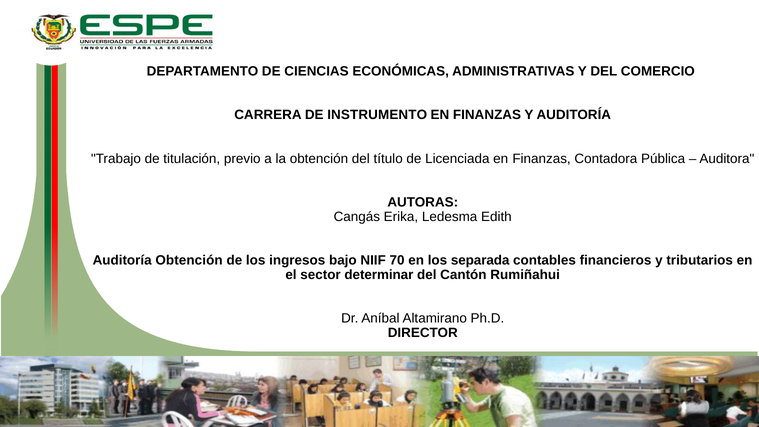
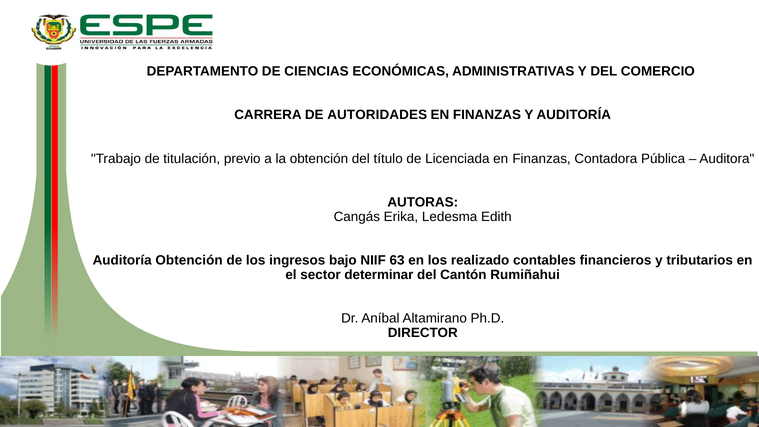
INSTRUMENTO: INSTRUMENTO -> AUTORIDADES
70: 70 -> 63
separada: separada -> realizado
